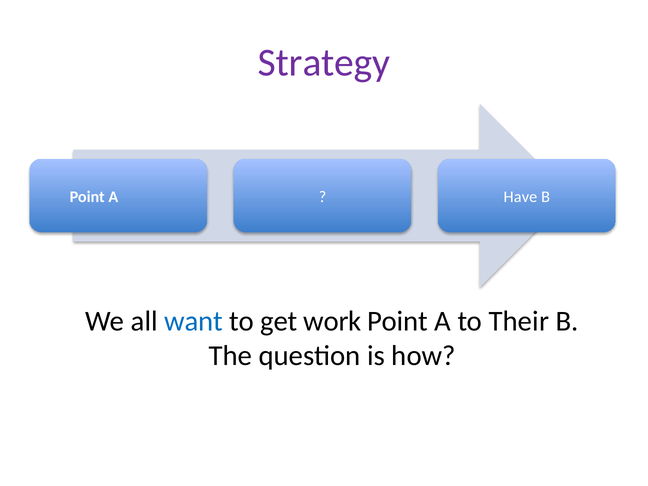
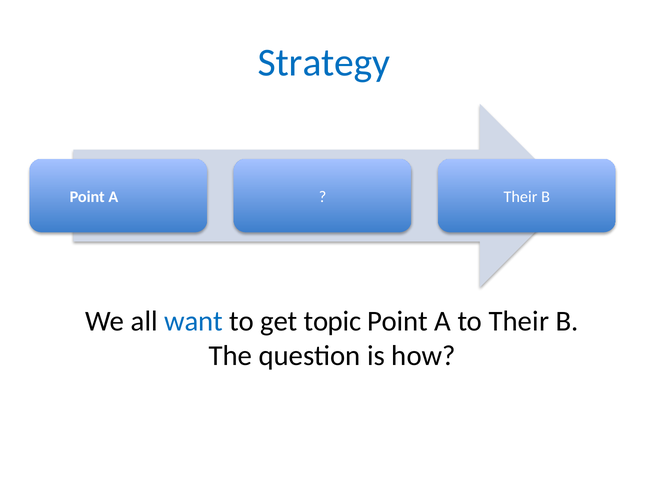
Strategy colour: purple -> blue
Have at (520, 197): Have -> Their
work: work -> topic
